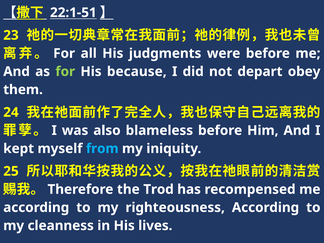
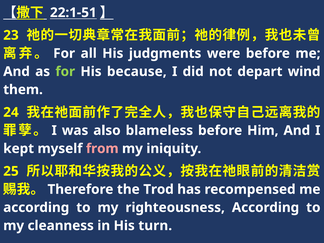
obey: obey -> wind
from colour: light blue -> pink
lives: lives -> turn
